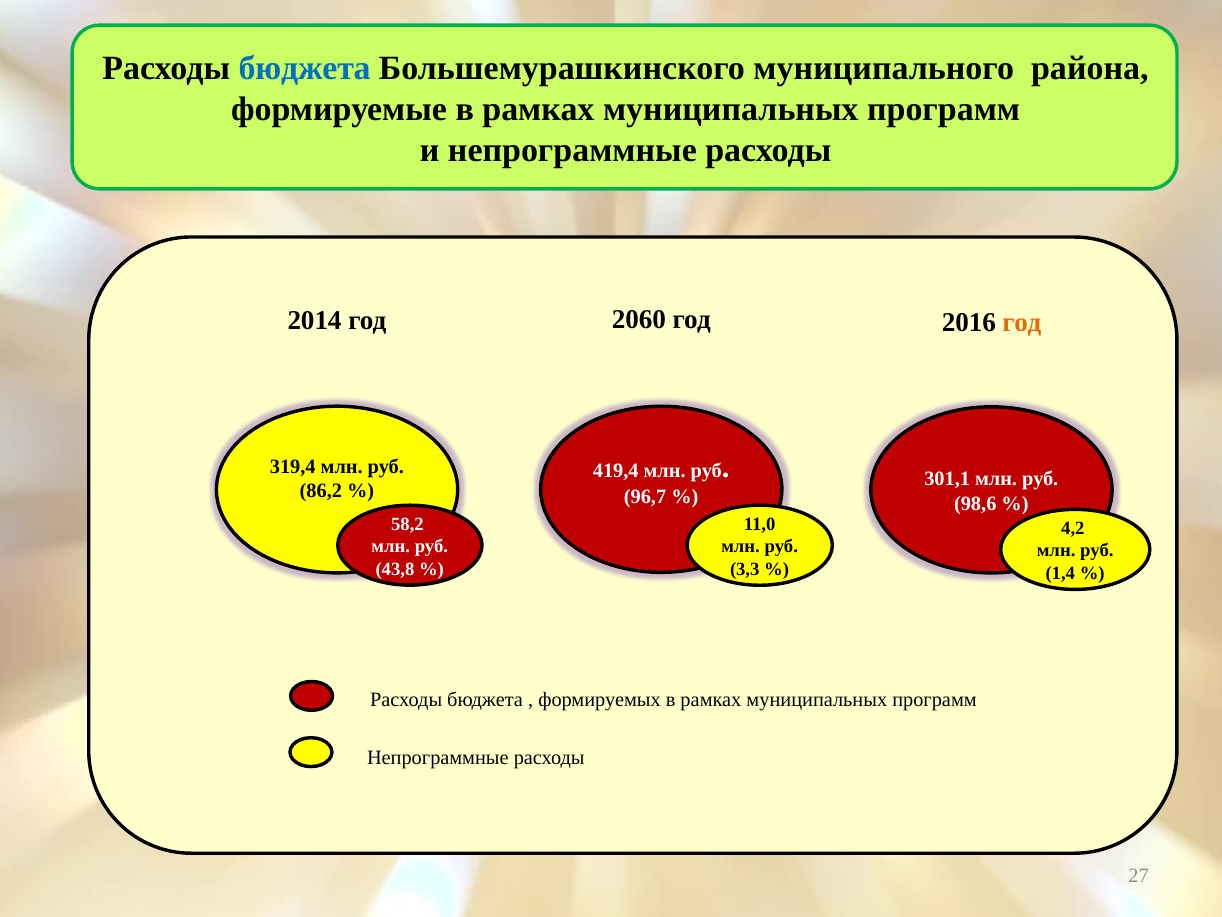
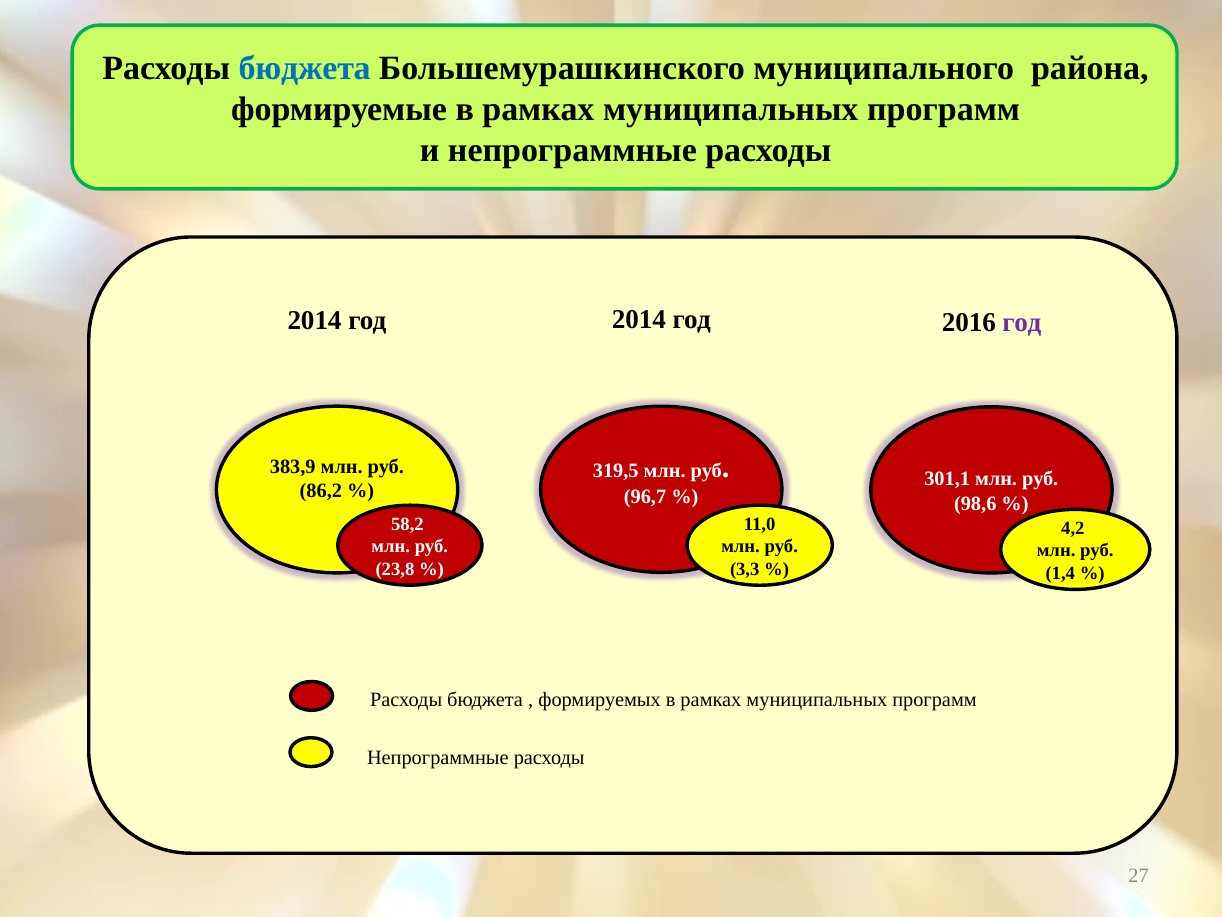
2060 at (639, 320): 2060 -> 2014
год at (1022, 323) colour: orange -> purple
319,4: 319,4 -> 383,9
419,4: 419,4 -> 319,5
43,8: 43,8 -> 23,8
